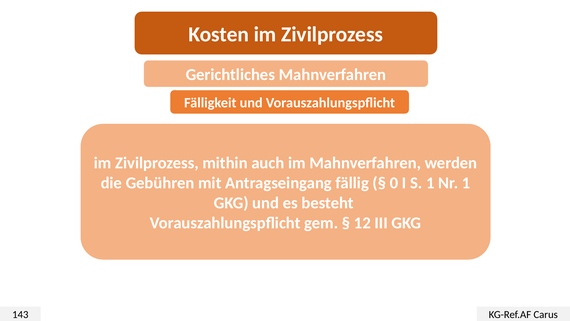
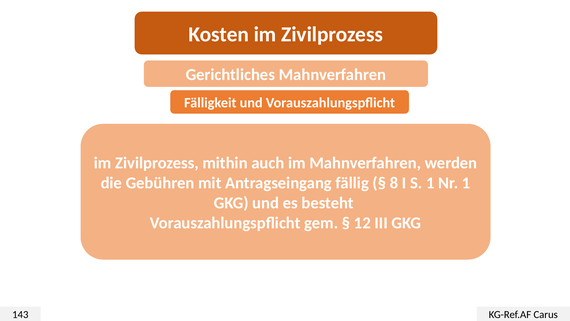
0: 0 -> 8
